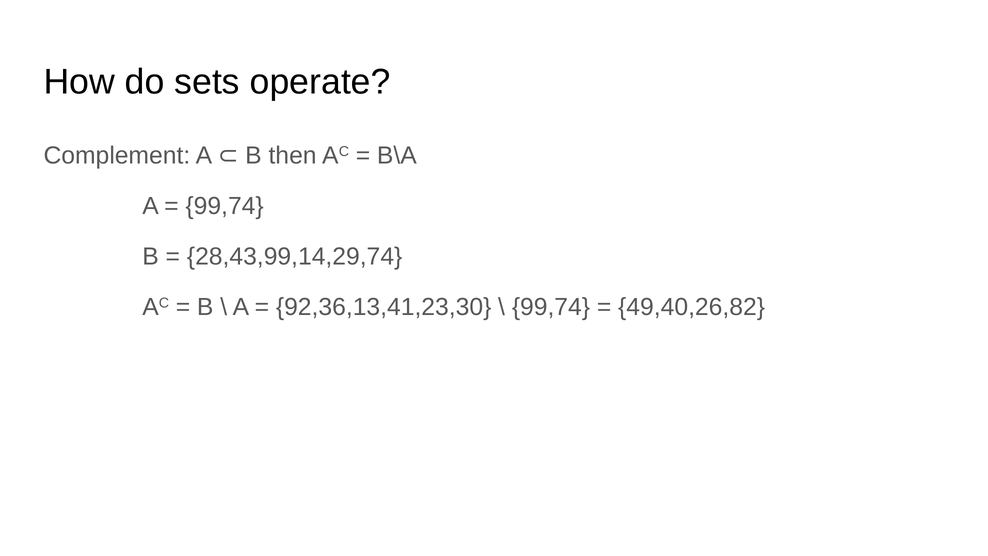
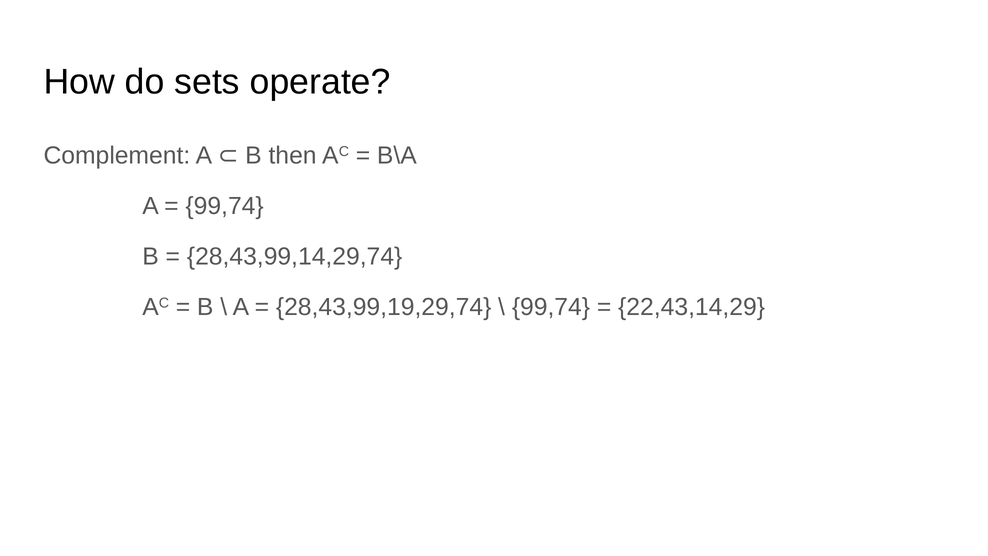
92,36,13,41,23,30: 92,36,13,41,23,30 -> 28,43,99,19,29,74
49,40,26,82: 49,40,26,82 -> 22,43,14,29
